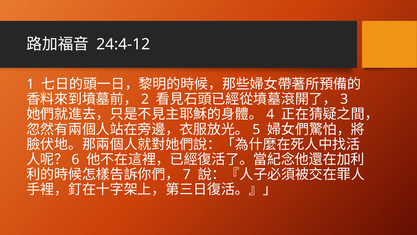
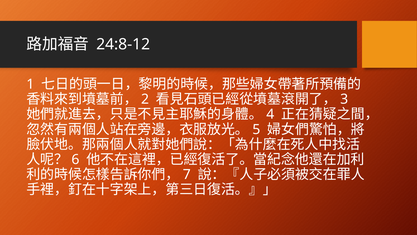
24:4-12: 24:4-12 -> 24:8-12
